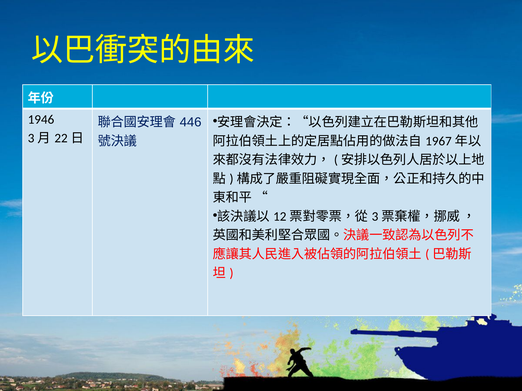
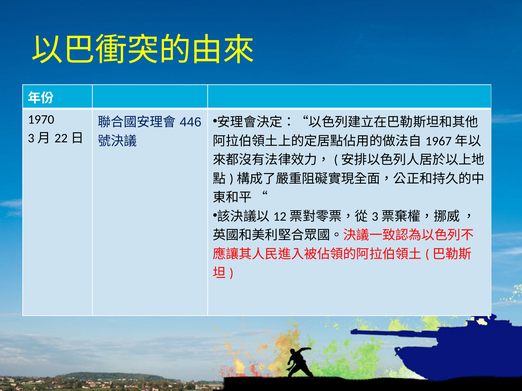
1946: 1946 -> 1970
